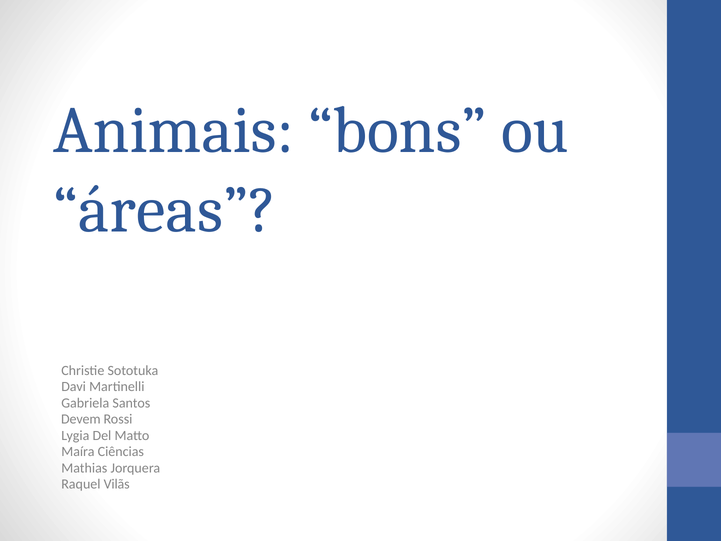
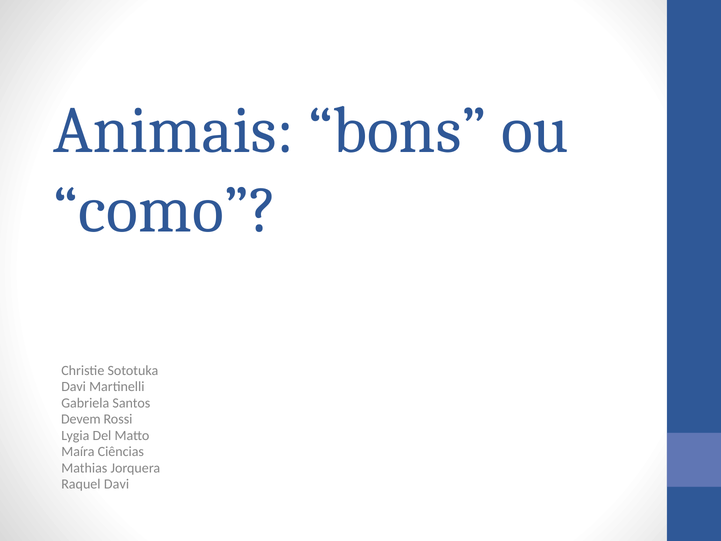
áreas: áreas -> como
Raquel Vilãs: Vilãs -> Davi
